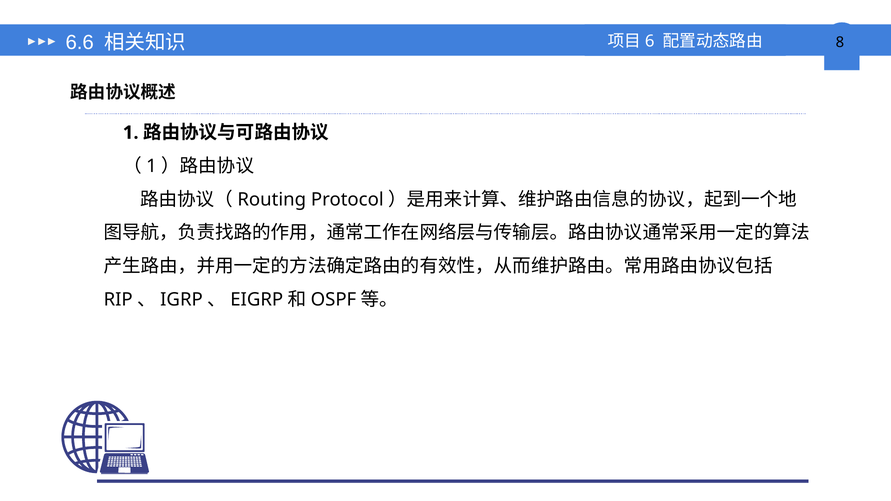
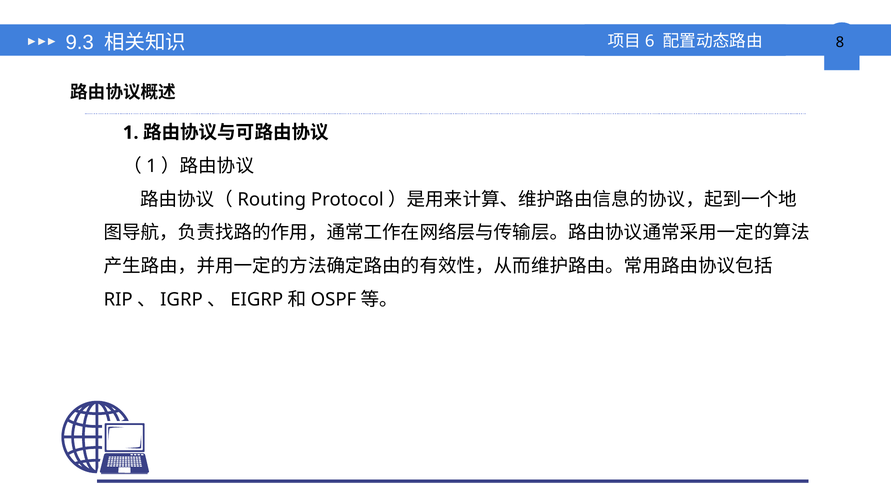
6.6: 6.6 -> 9.3
